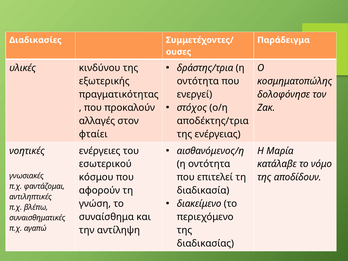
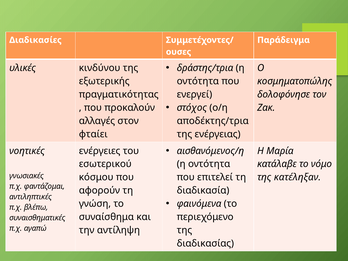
αποδίδουν: αποδίδουν -> κατέληξαν
διακείμενο: διακείμενο -> φαινόμενα
